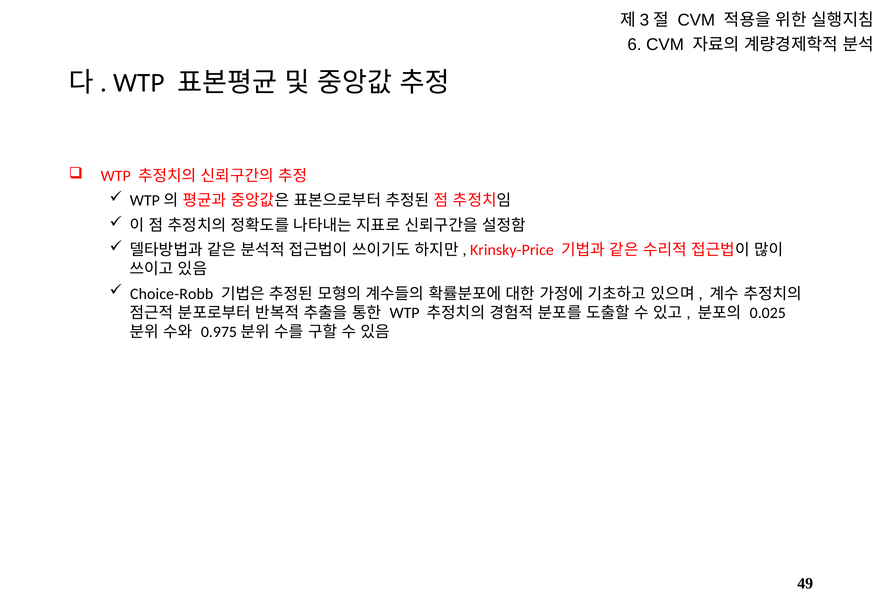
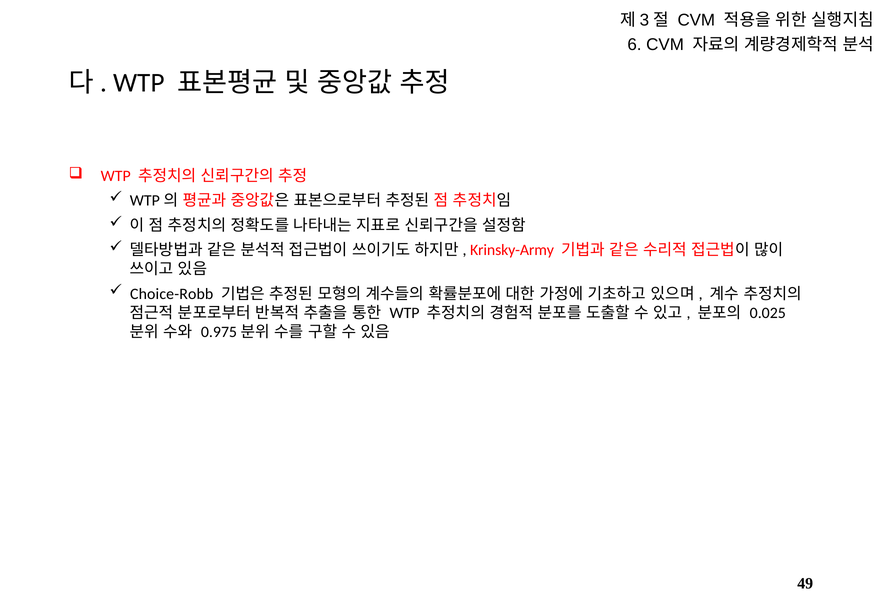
Krinsky-Price: Krinsky-Price -> Krinsky-Army
